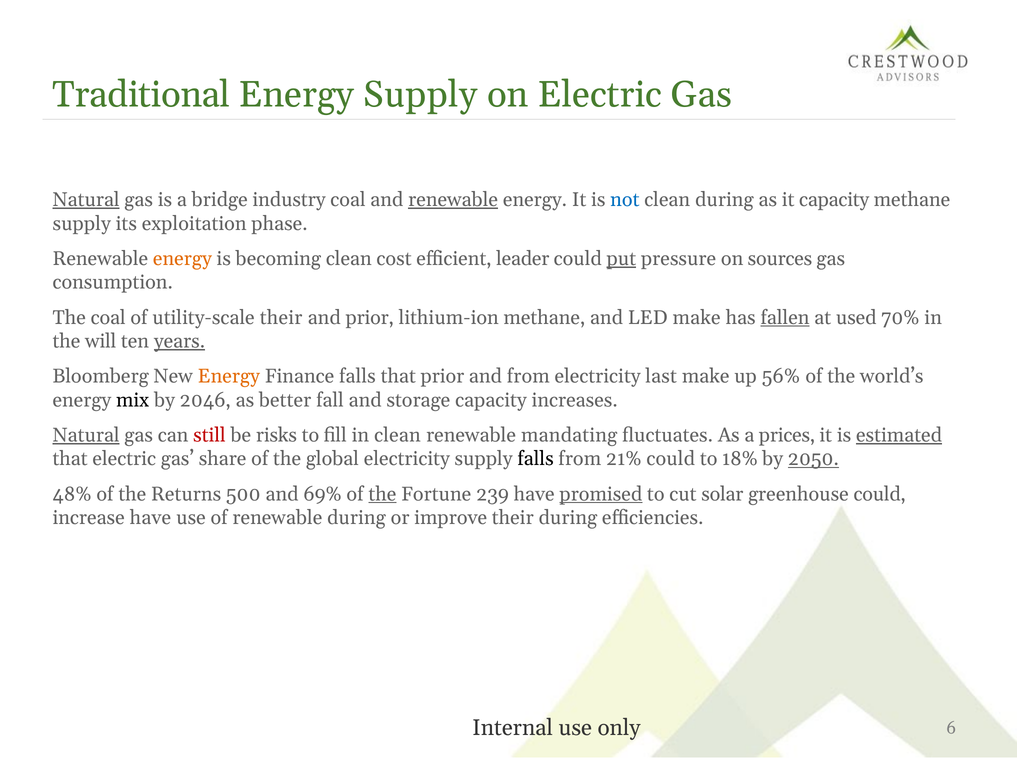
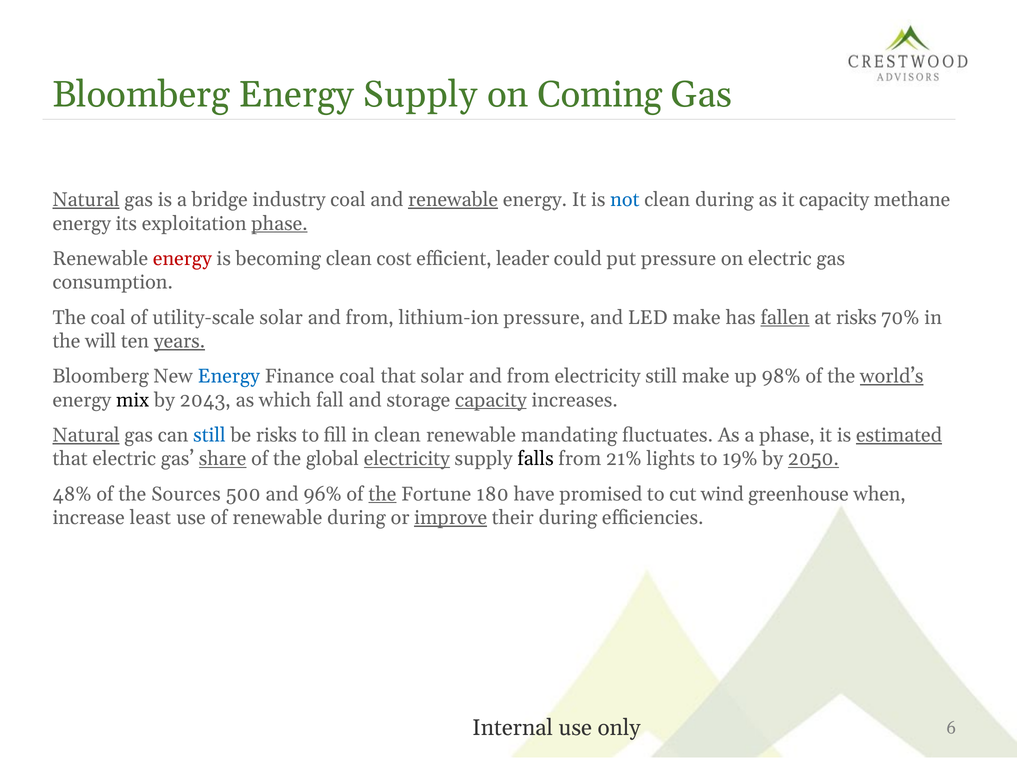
Traditional at (141, 94): Traditional -> Bloomberg
on Electric: Electric -> Coming
supply at (82, 223): supply -> energy
phase at (279, 223) underline: none -> present
energy at (182, 259) colour: orange -> red
put underline: present -> none
on sources: sources -> electric
utility-scale their: their -> solar
prior at (370, 317): prior -> from
lithium-ion methane: methane -> pressure
at used: used -> risks
Energy at (229, 376) colour: orange -> blue
Finance falls: falls -> coal
that prior: prior -> solar
electricity last: last -> still
56%: 56% -> 98%
world’s underline: none -> present
2046: 2046 -> 2043
better: better -> which
capacity at (491, 400) underline: none -> present
still at (209, 435) colour: red -> blue
a prices: prices -> phase
share underline: none -> present
electricity at (407, 459) underline: none -> present
21% could: could -> lights
18%: 18% -> 19%
Returns: Returns -> Sources
69%: 69% -> 96%
239: 239 -> 180
promised underline: present -> none
solar: solar -> wind
greenhouse could: could -> when
increase have: have -> least
improve underline: none -> present
